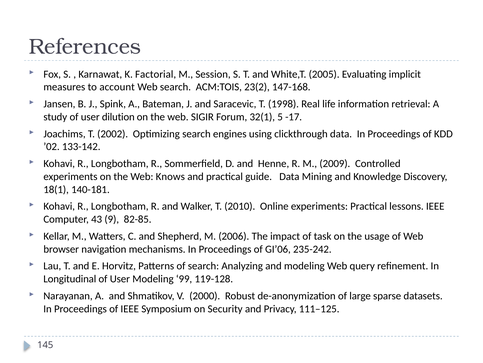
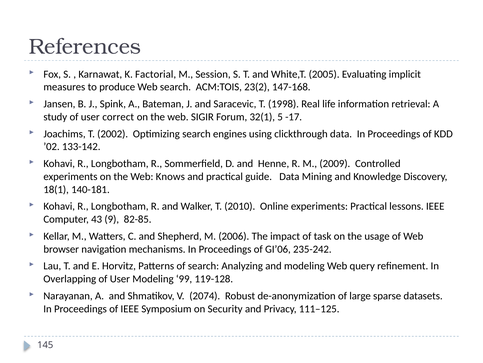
account: account -> produce
dilution: dilution -> correct
Longitudinal: Longitudinal -> Overlapping
2000: 2000 -> 2074
